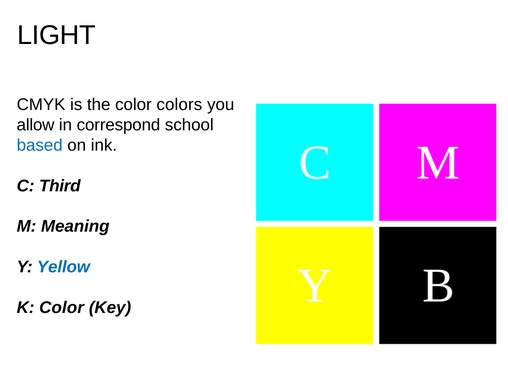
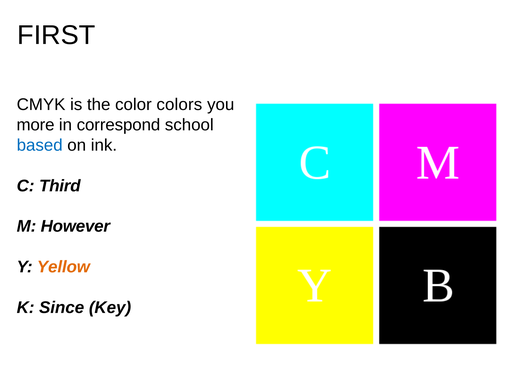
LIGHT: LIGHT -> FIRST
allow: allow -> more
Meaning: Meaning -> However
Yellow colour: blue -> orange
K Color: Color -> Since
